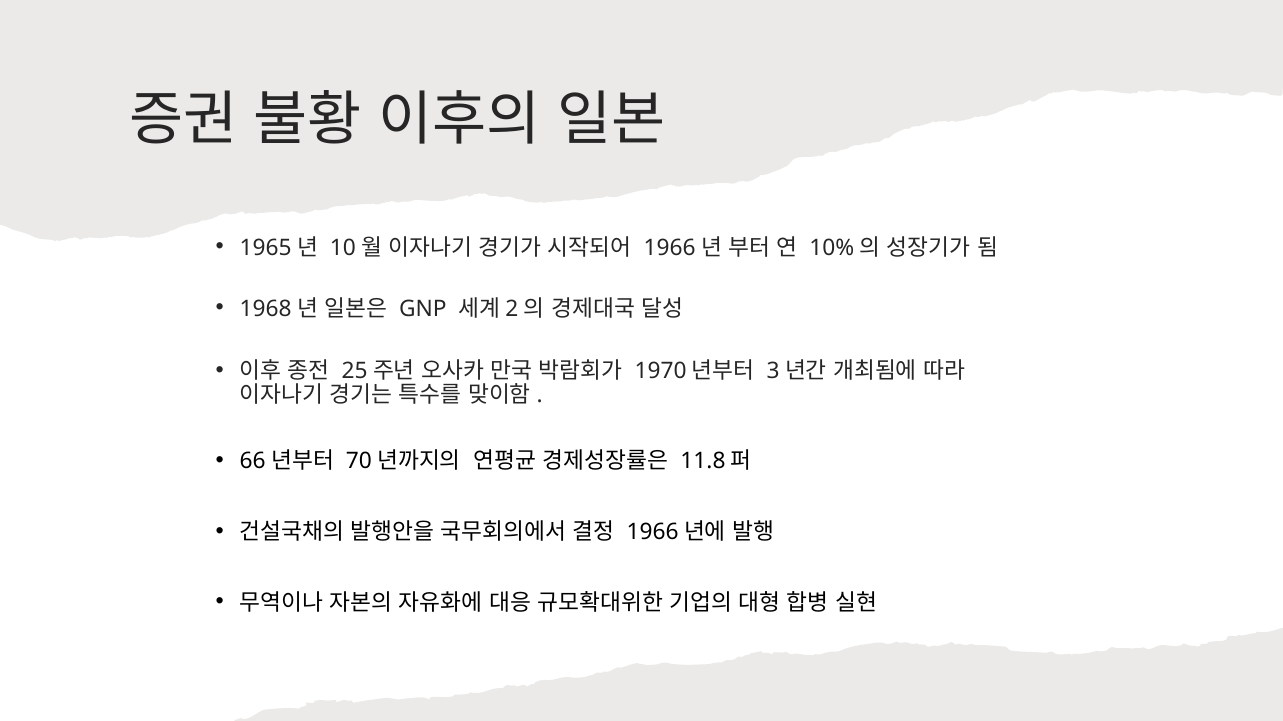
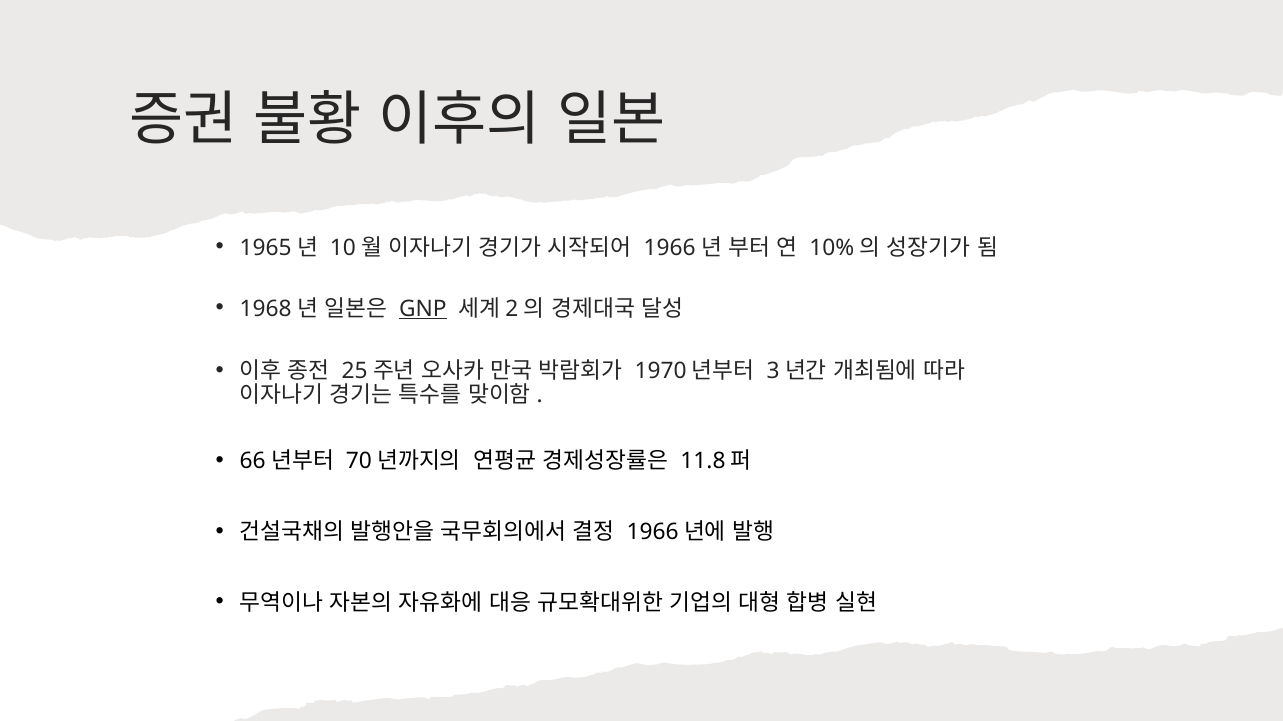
GNP underline: none -> present
